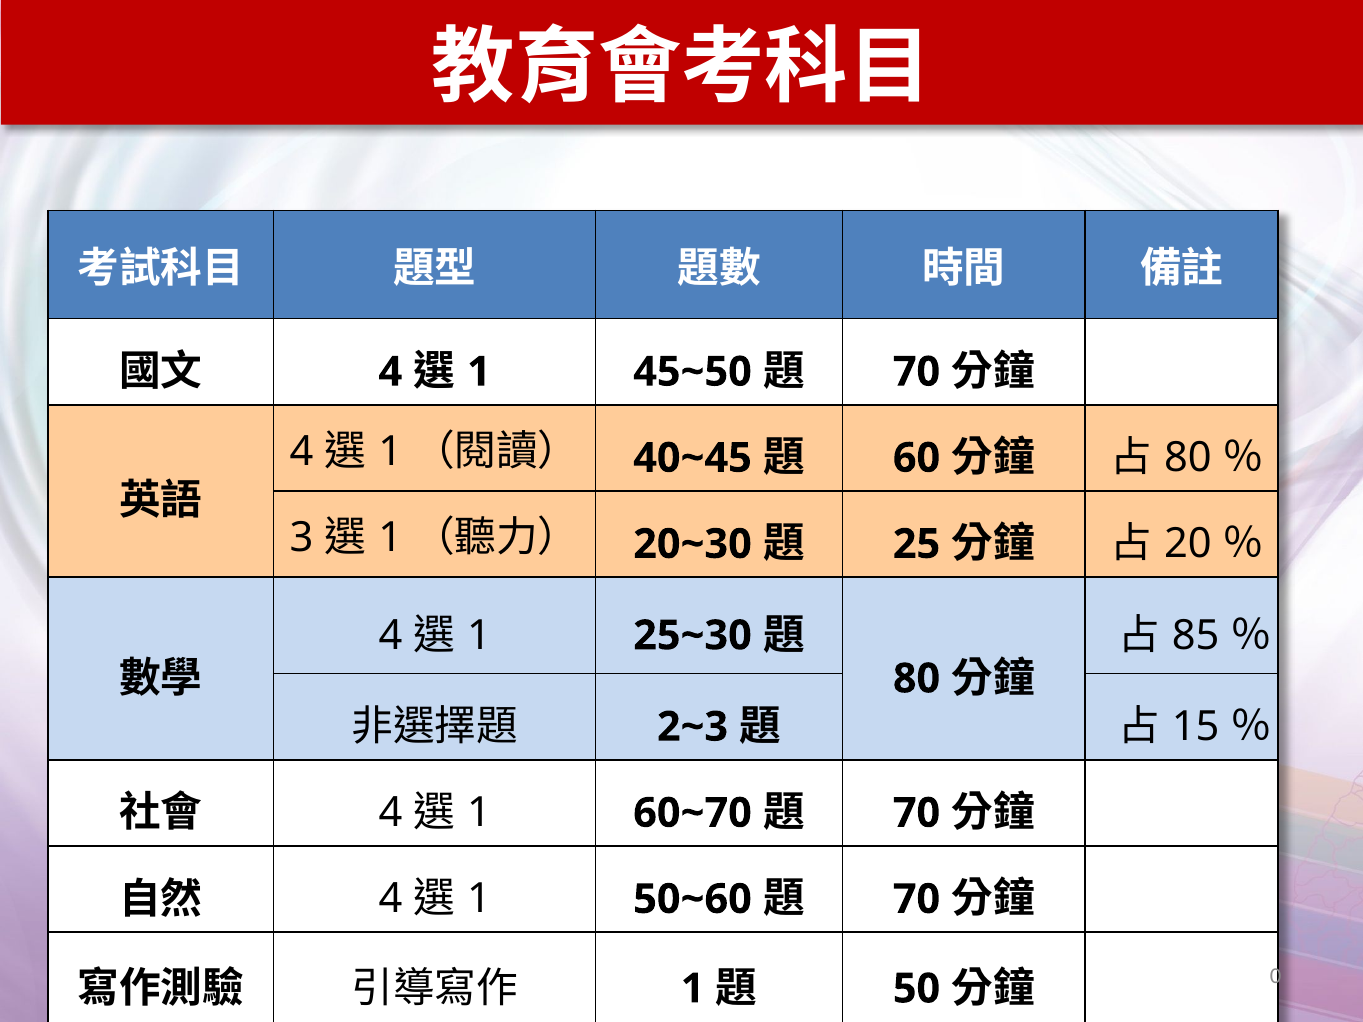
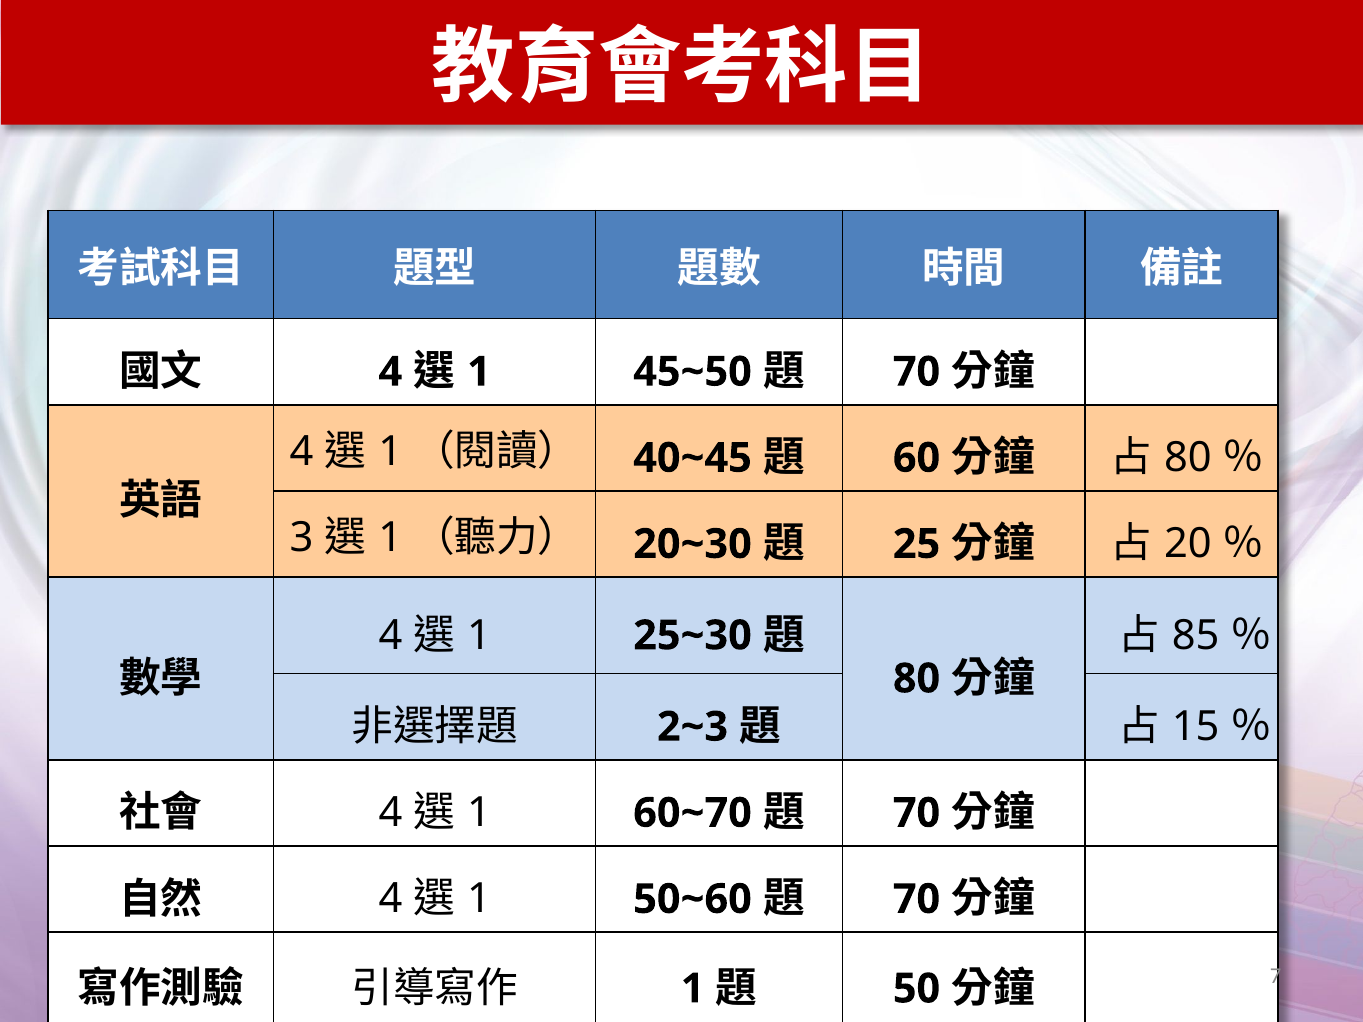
0: 0 -> 7
